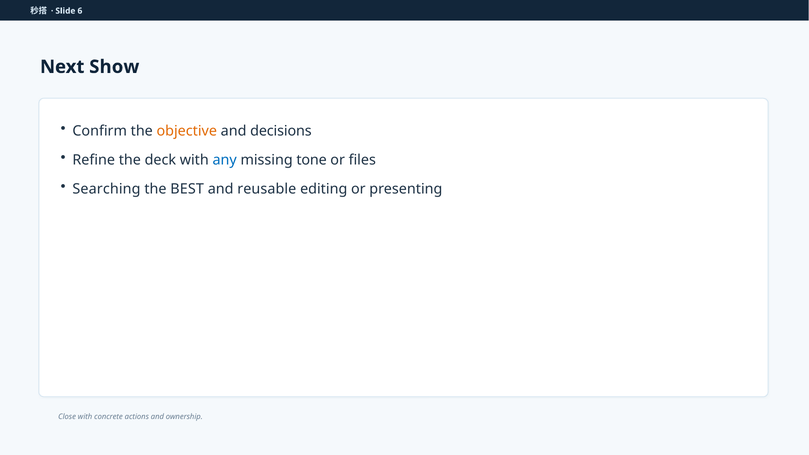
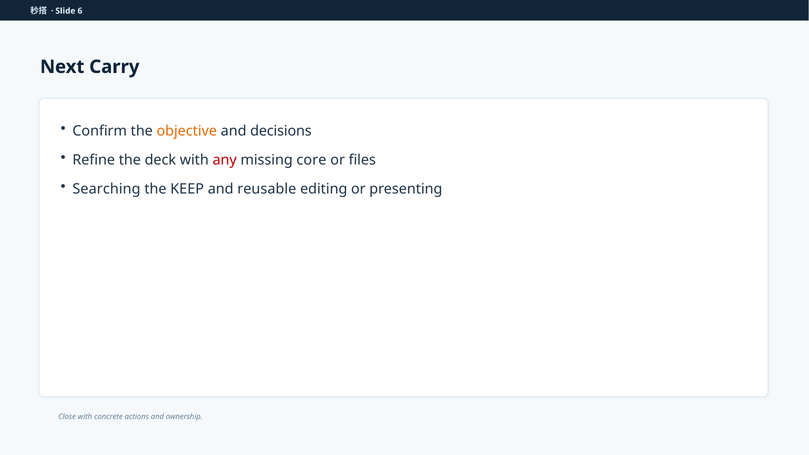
Show: Show -> Carry
any colour: blue -> red
tone: tone -> core
BEST: BEST -> KEEP
